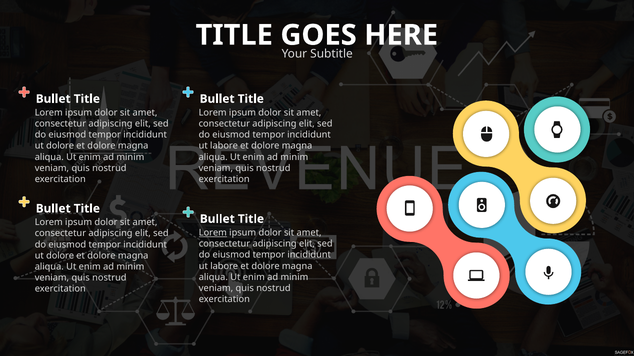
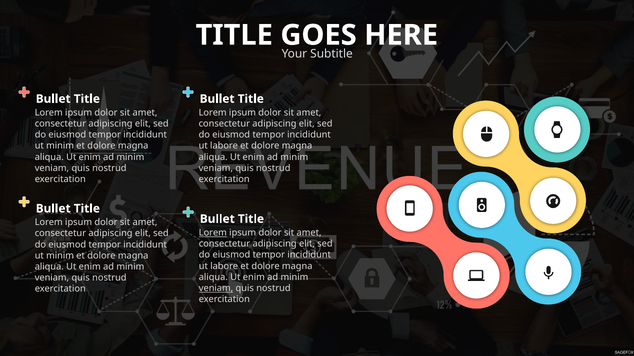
dolore at (60, 146): dolore -> minim
dolore at (60, 256): dolore -> minim
veniam at (216, 289) underline: none -> present
